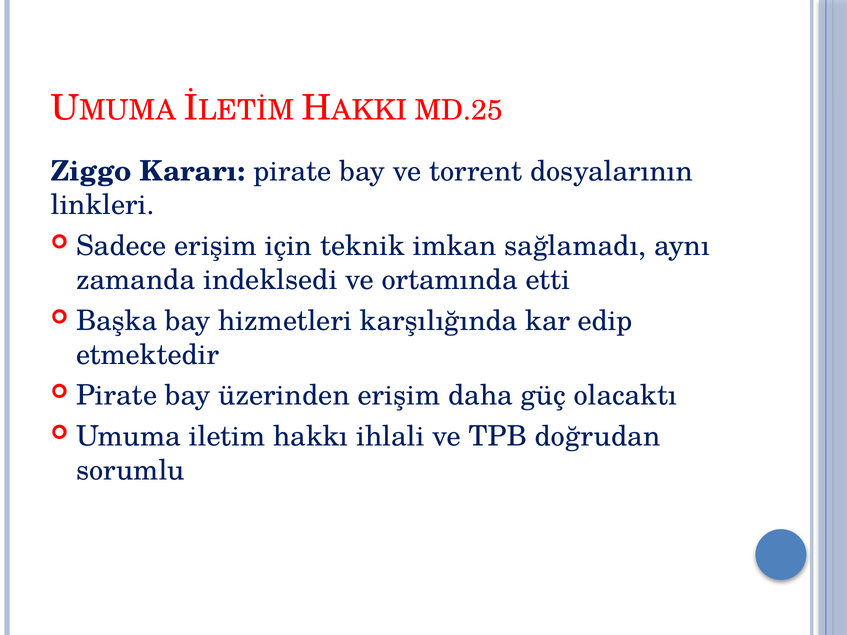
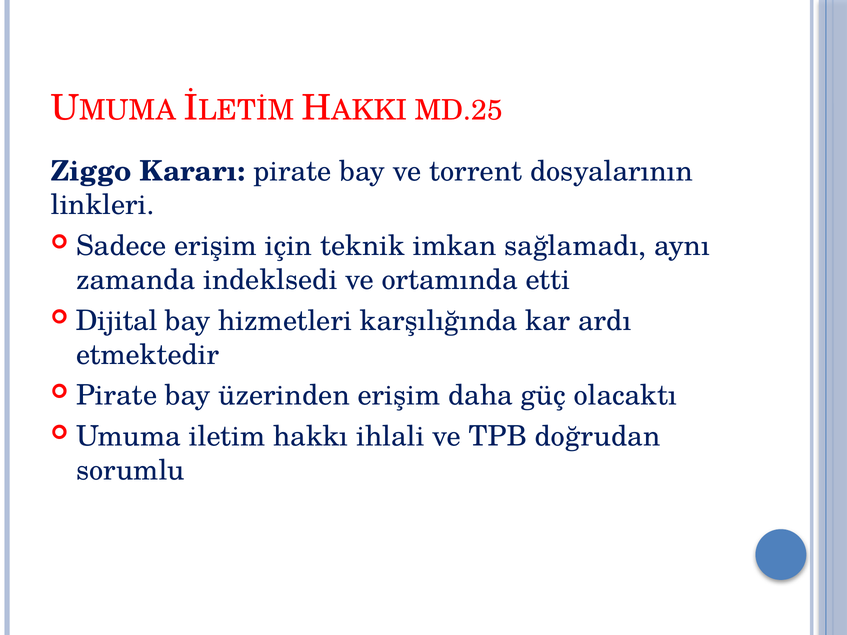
Başka: Başka -> Dijital
edip: edip -> ardı
